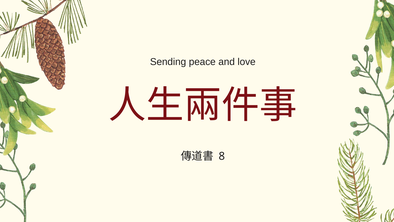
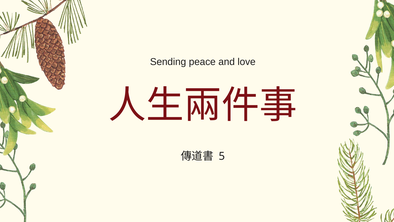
8: 8 -> 5
